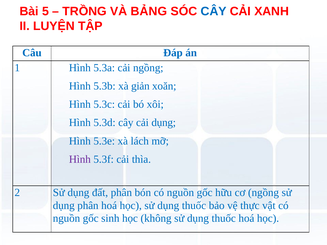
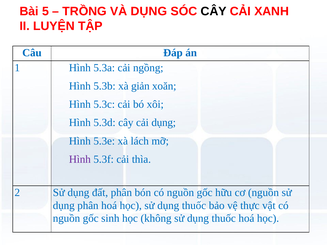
VÀ BẢNG: BẢNG -> DỤNG
CÂY at (214, 11) colour: blue -> black
cơ ngồng: ngồng -> nguồn
